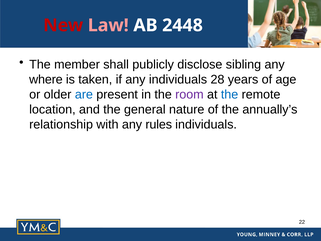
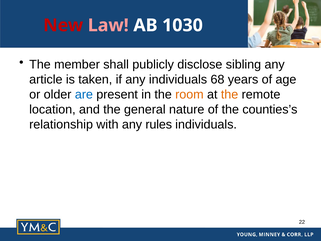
2448: 2448 -> 1030
where: where -> article
28: 28 -> 68
room colour: purple -> orange
the at (230, 94) colour: blue -> orange
annually’s: annually’s -> counties’s
